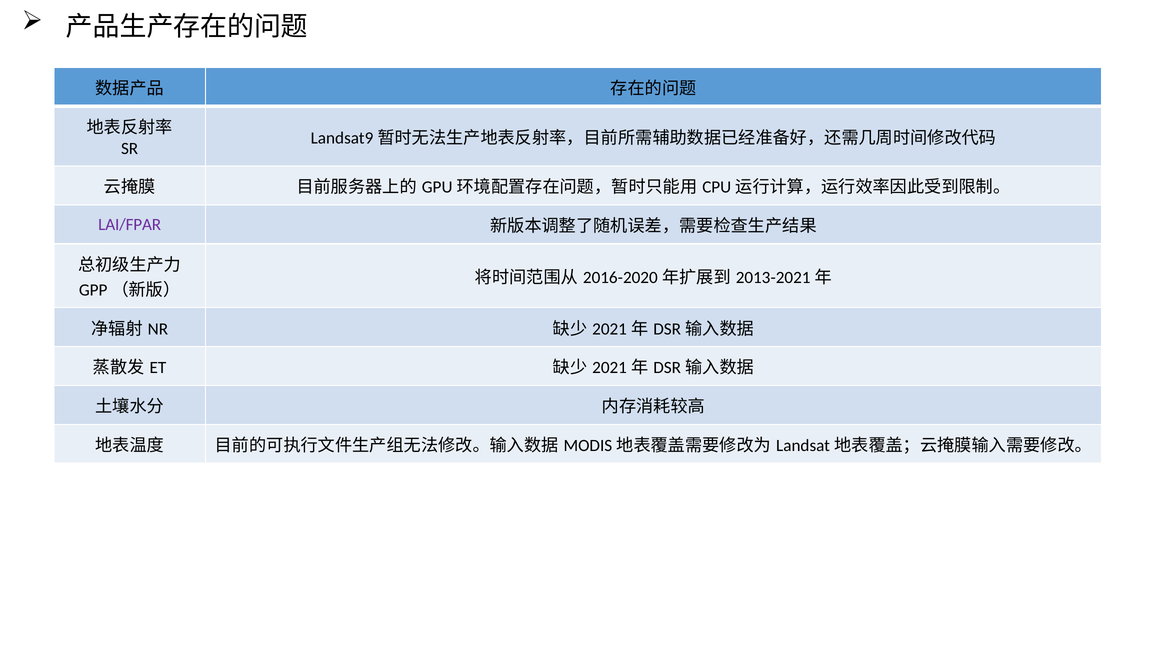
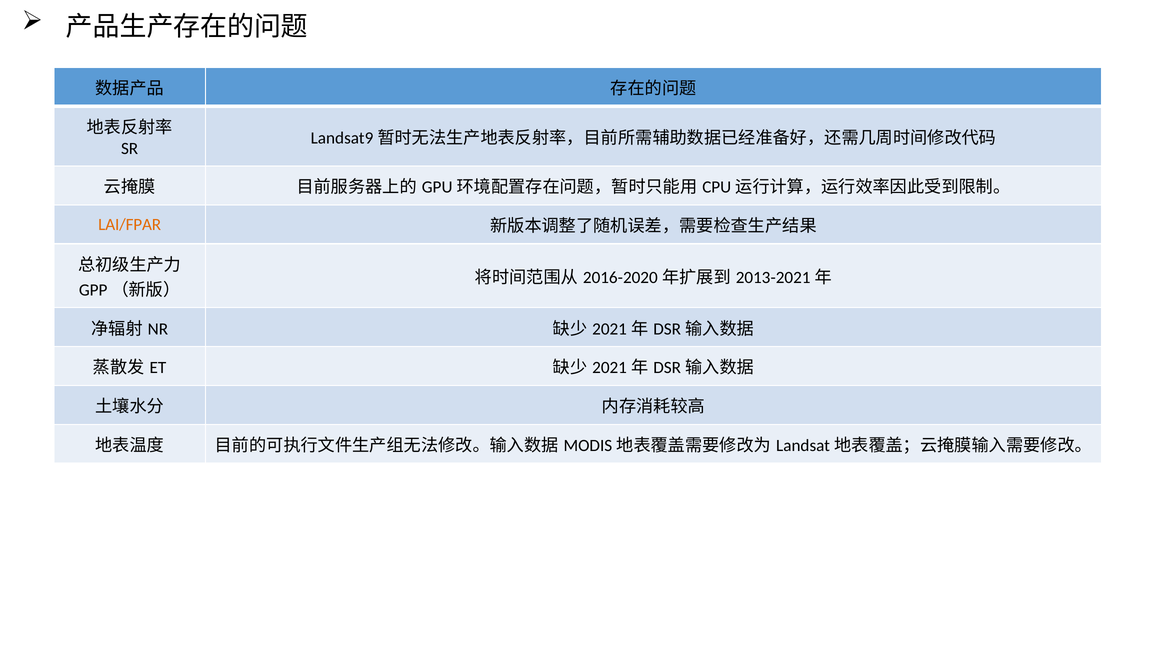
LAI/FPAR colour: purple -> orange
